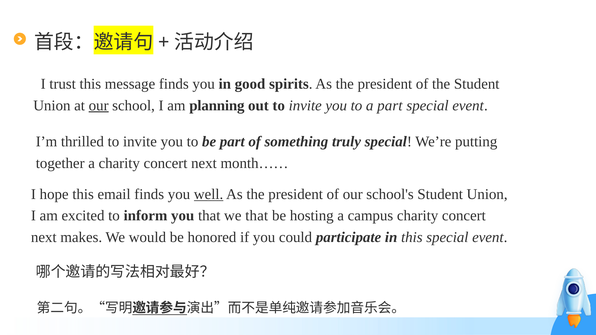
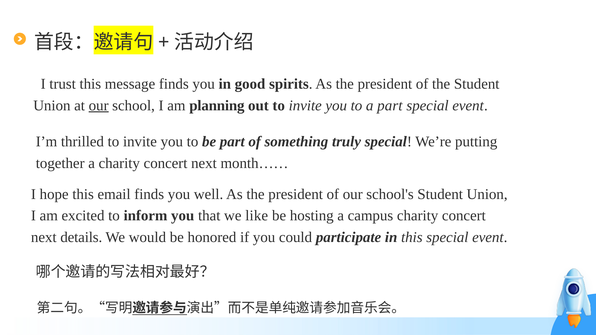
well underline: present -> none
we that: that -> like
makes: makes -> details
